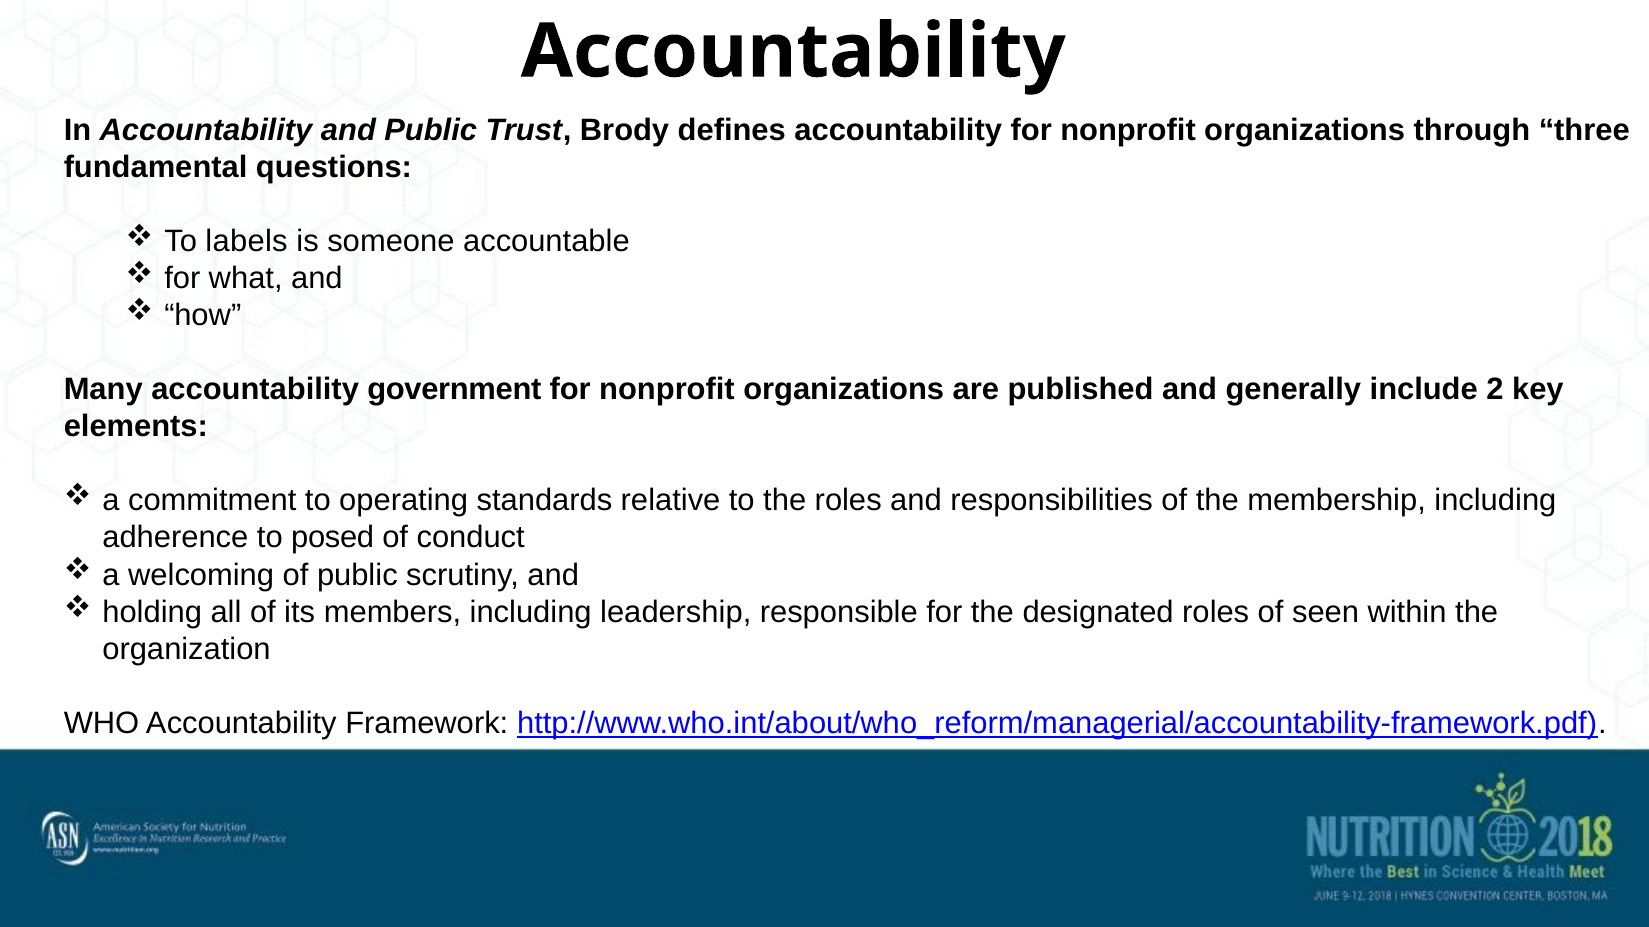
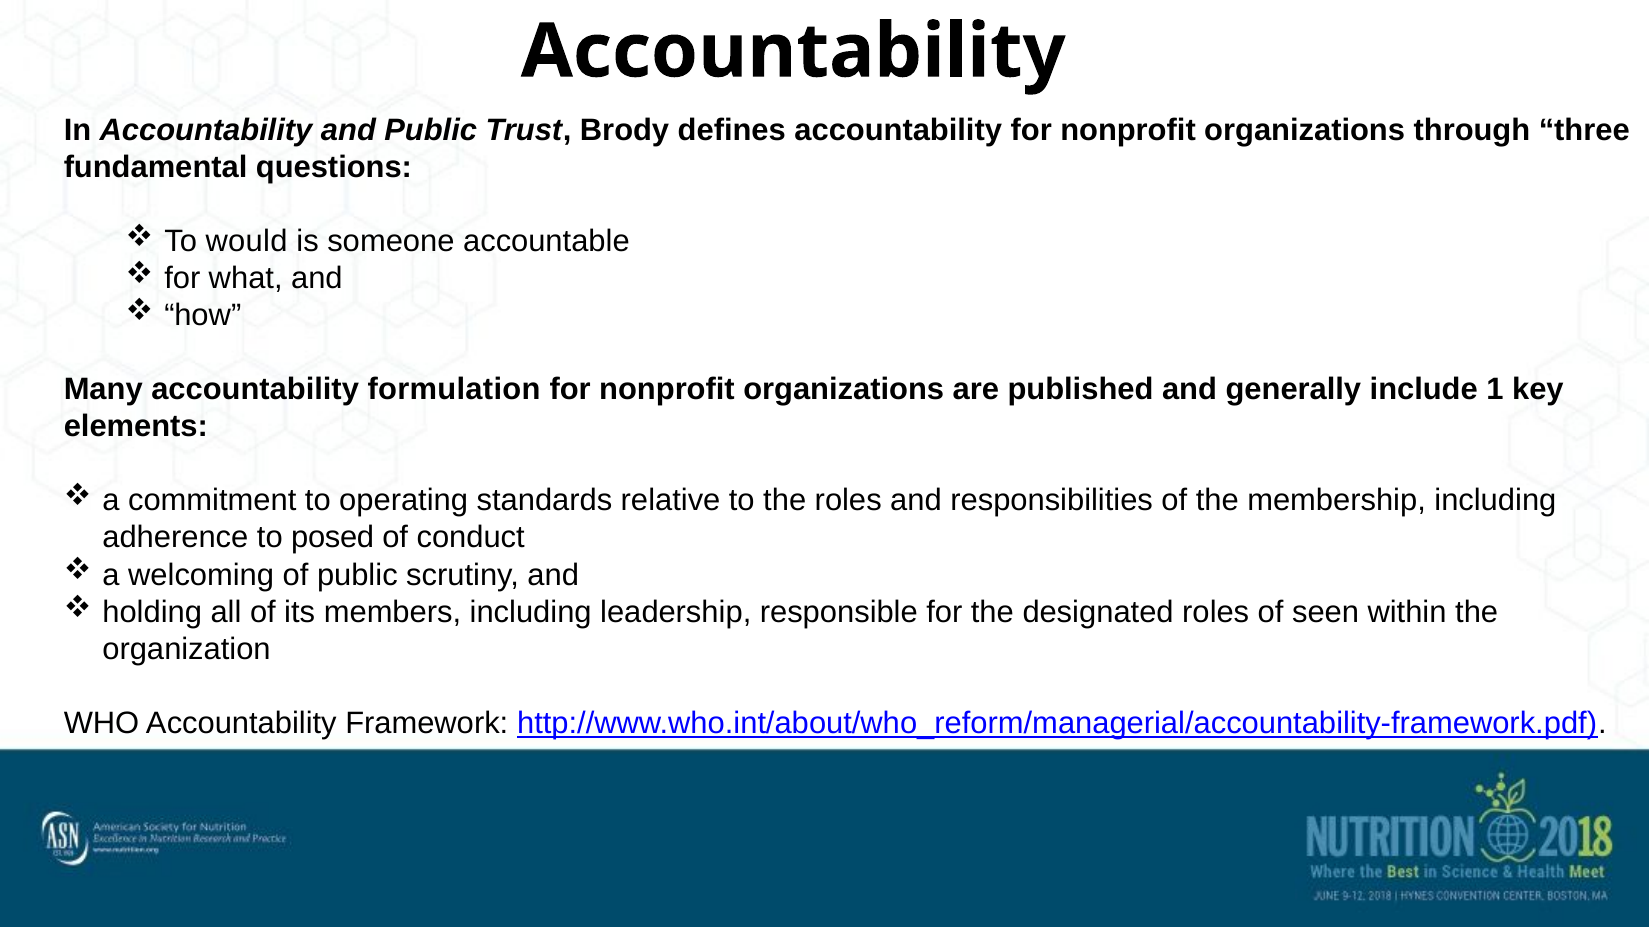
labels: labels -> would
government: government -> formulation
2: 2 -> 1
